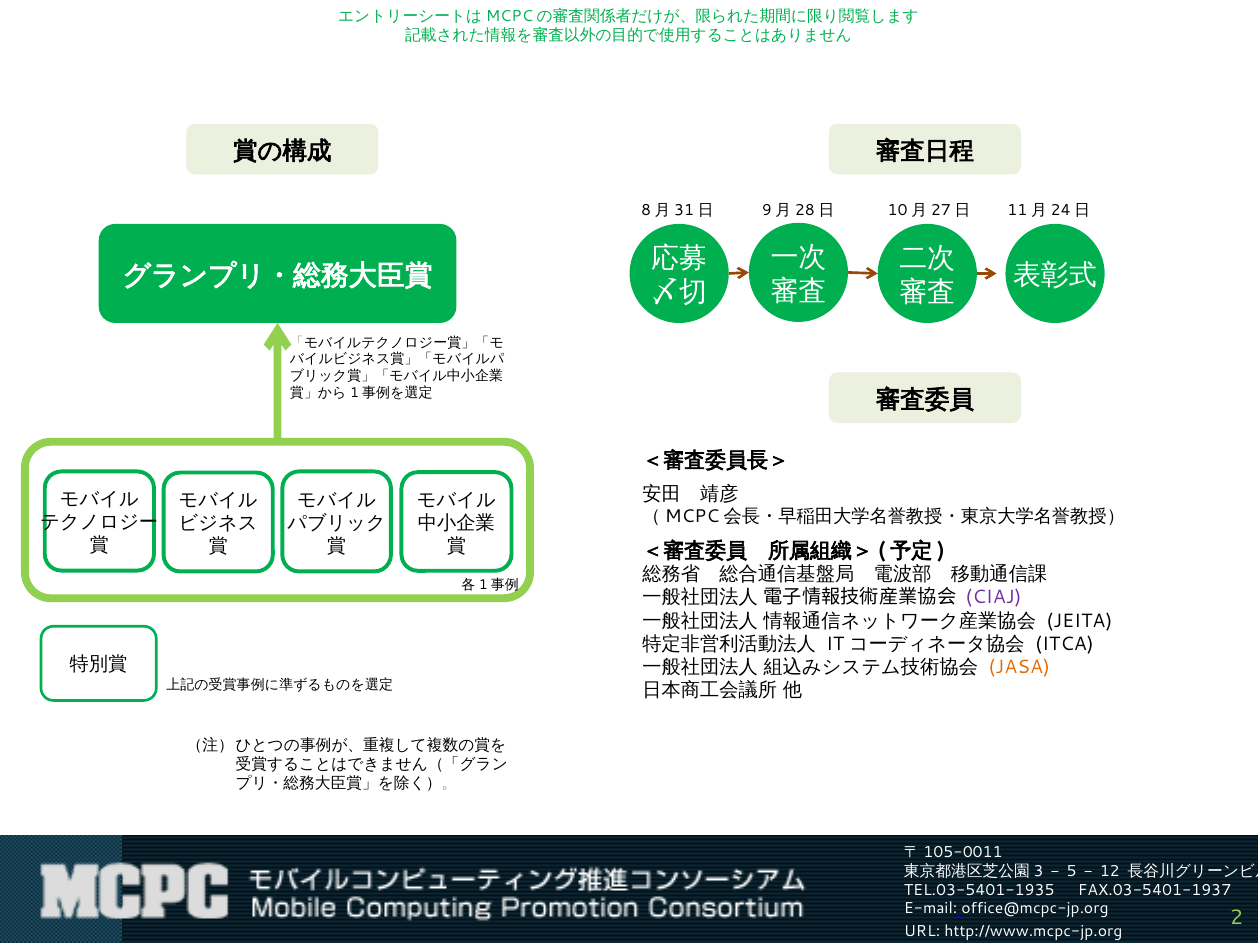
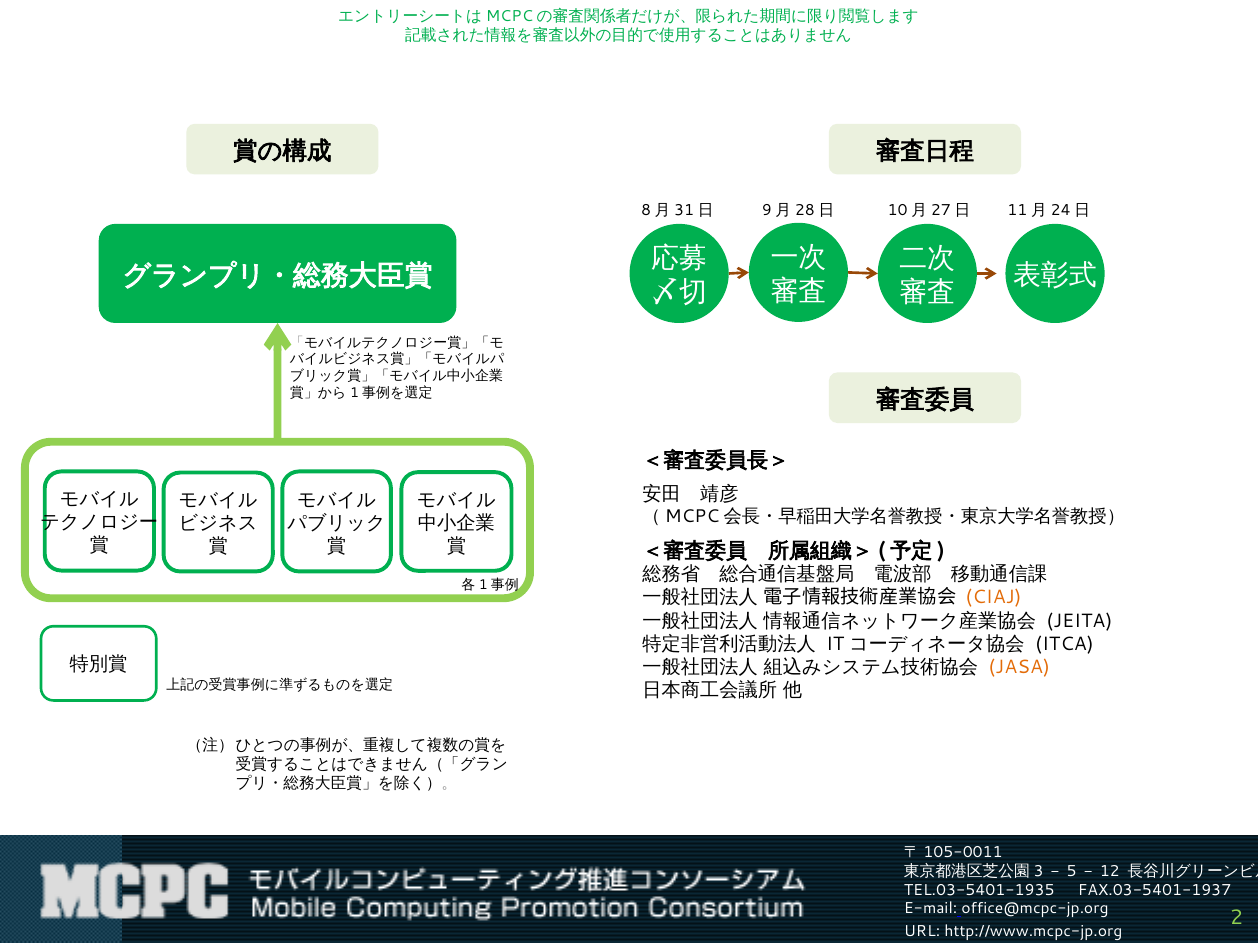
CIAJ colour: purple -> orange
